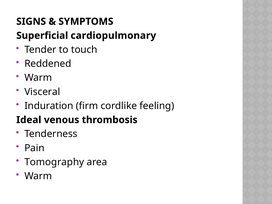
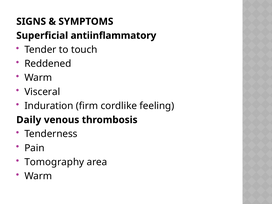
cardiopulmonary: cardiopulmonary -> antiinflammatory
Ideal: Ideal -> Daily
